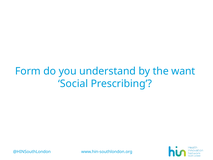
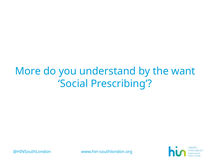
Form: Form -> More
